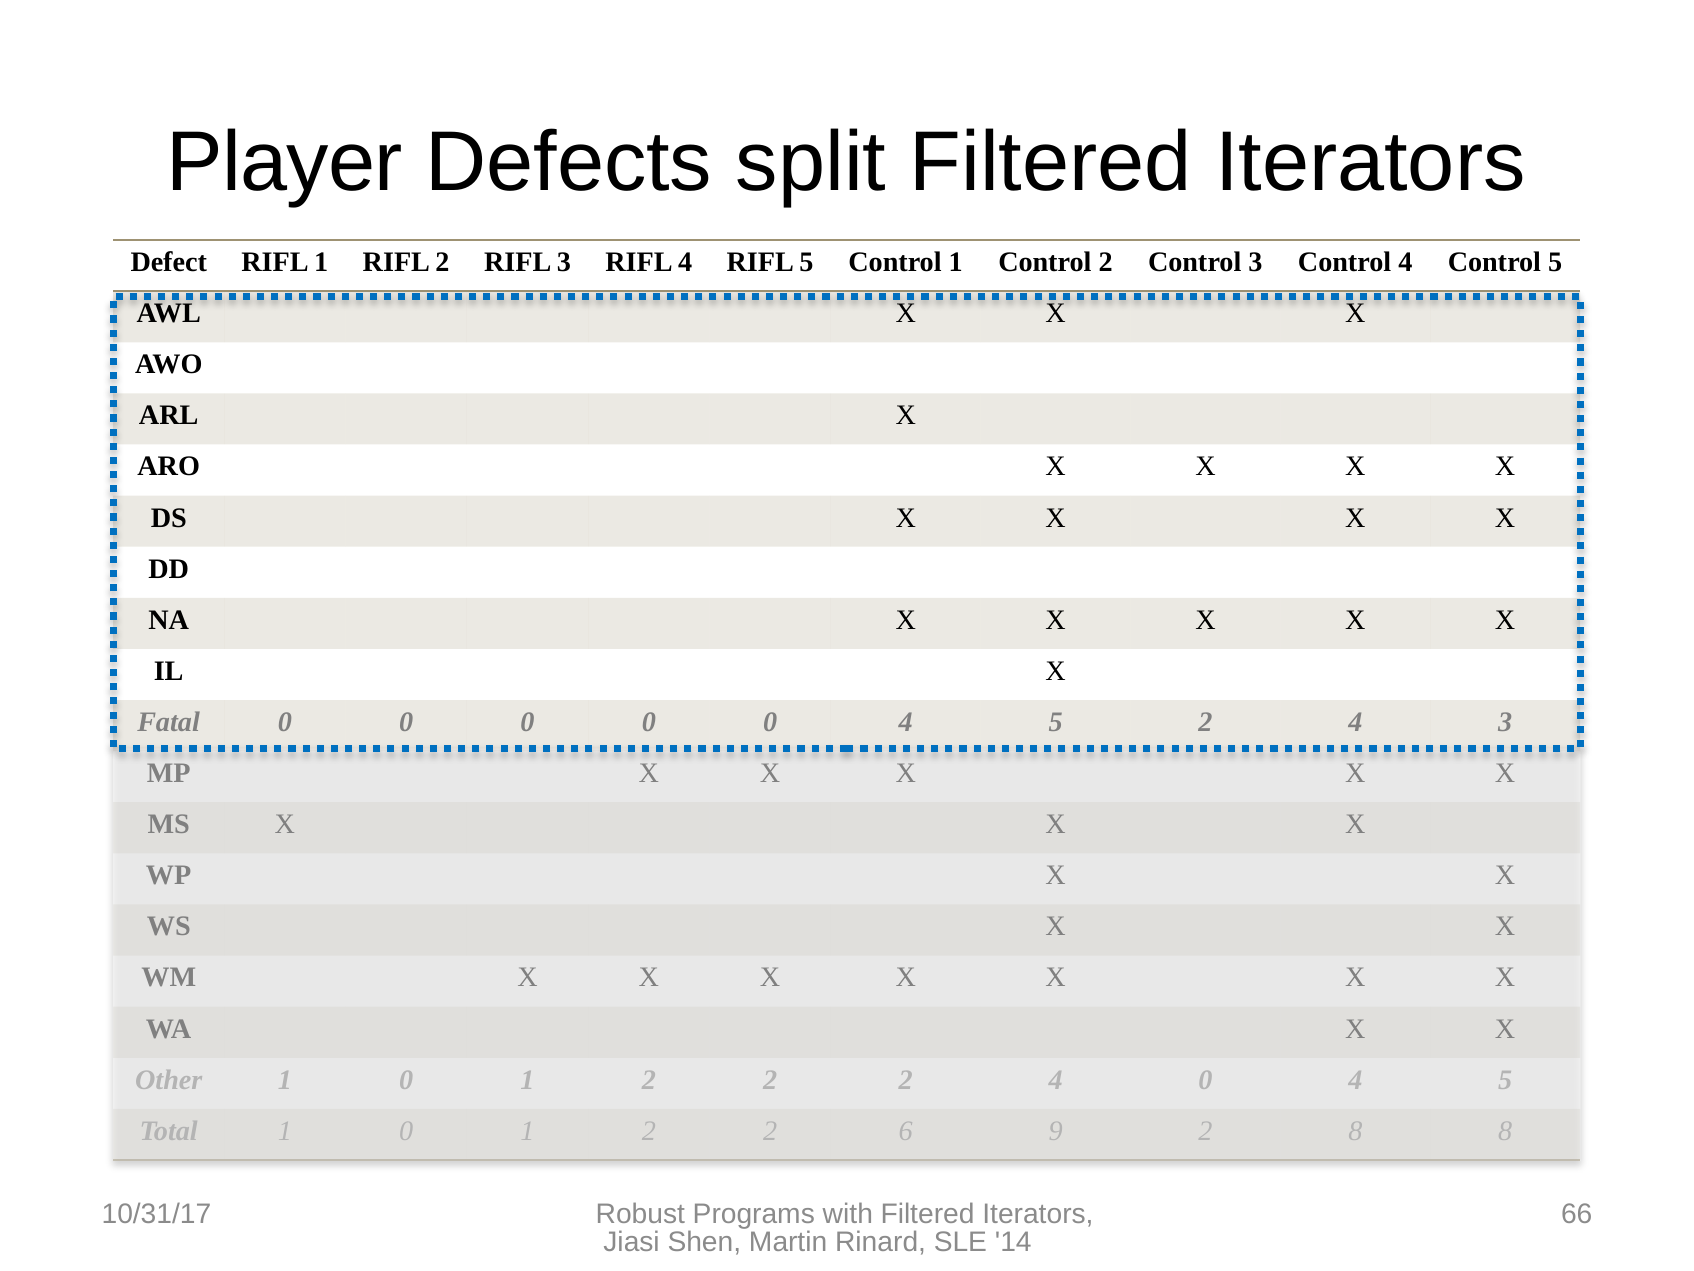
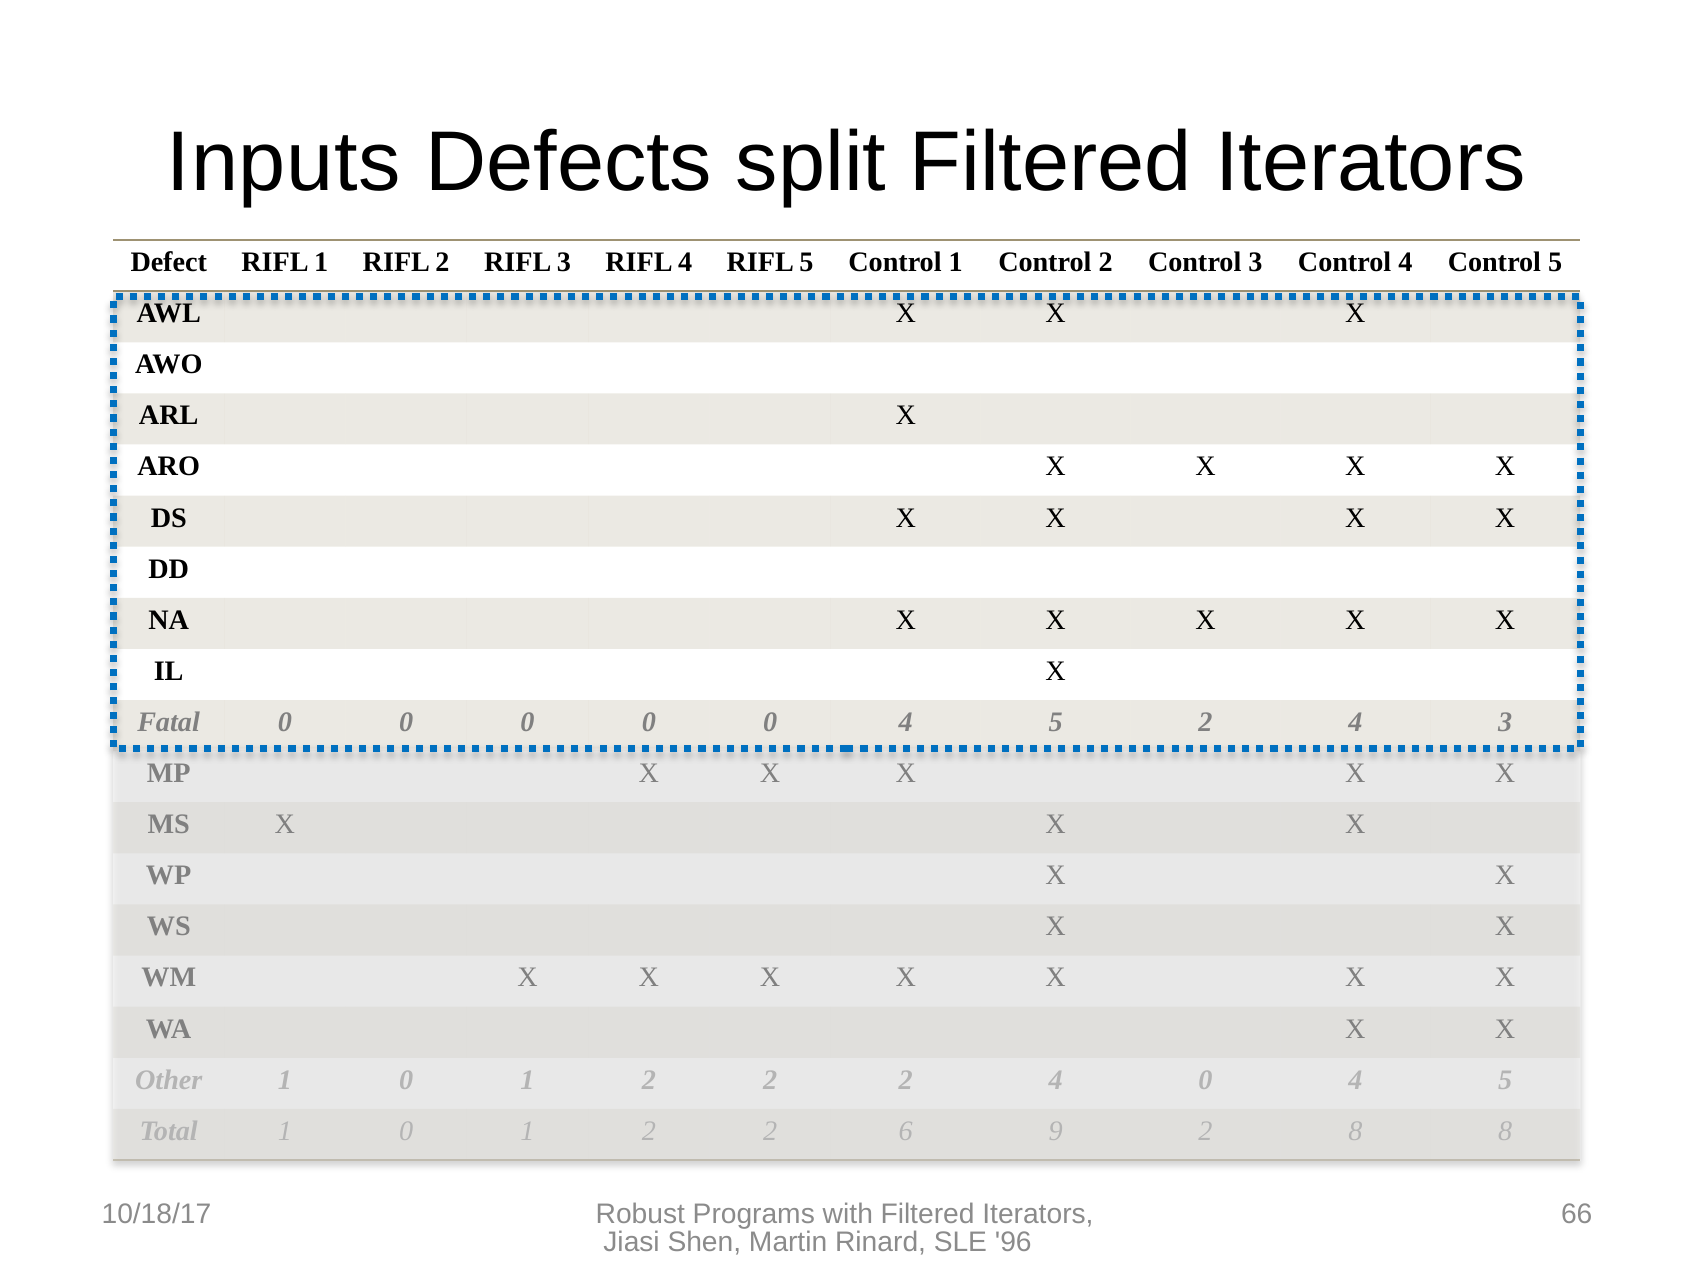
Player: Player -> Inputs
10/31/17: 10/31/17 -> 10/18/17
14: 14 -> 96
